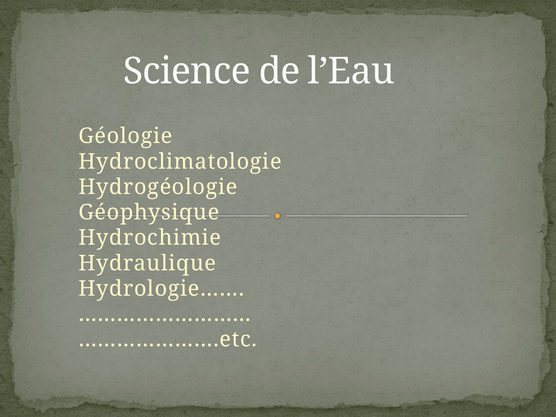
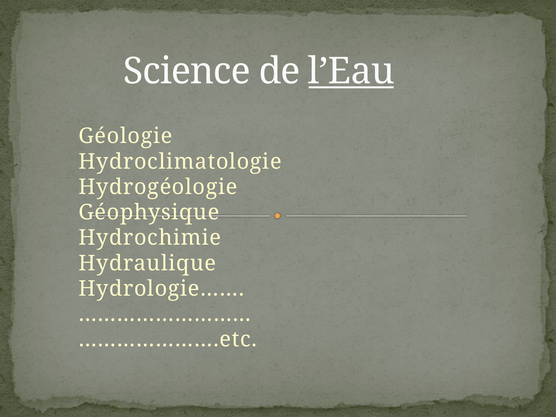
l’Eau underline: none -> present
